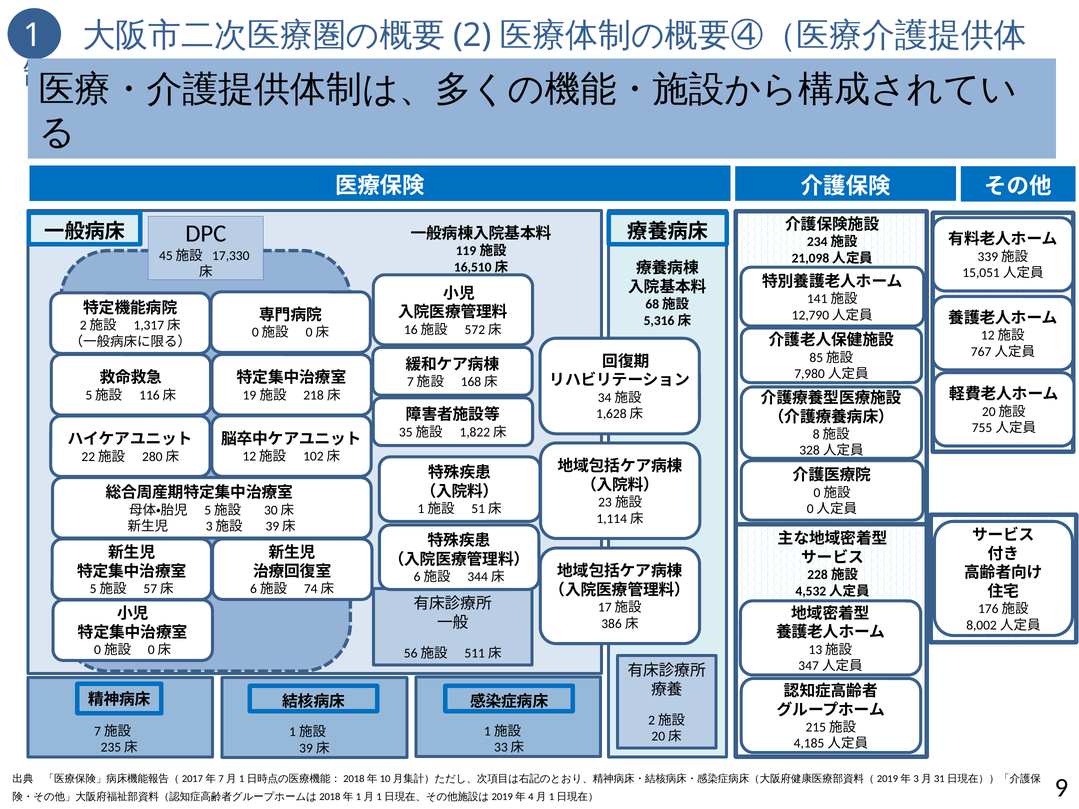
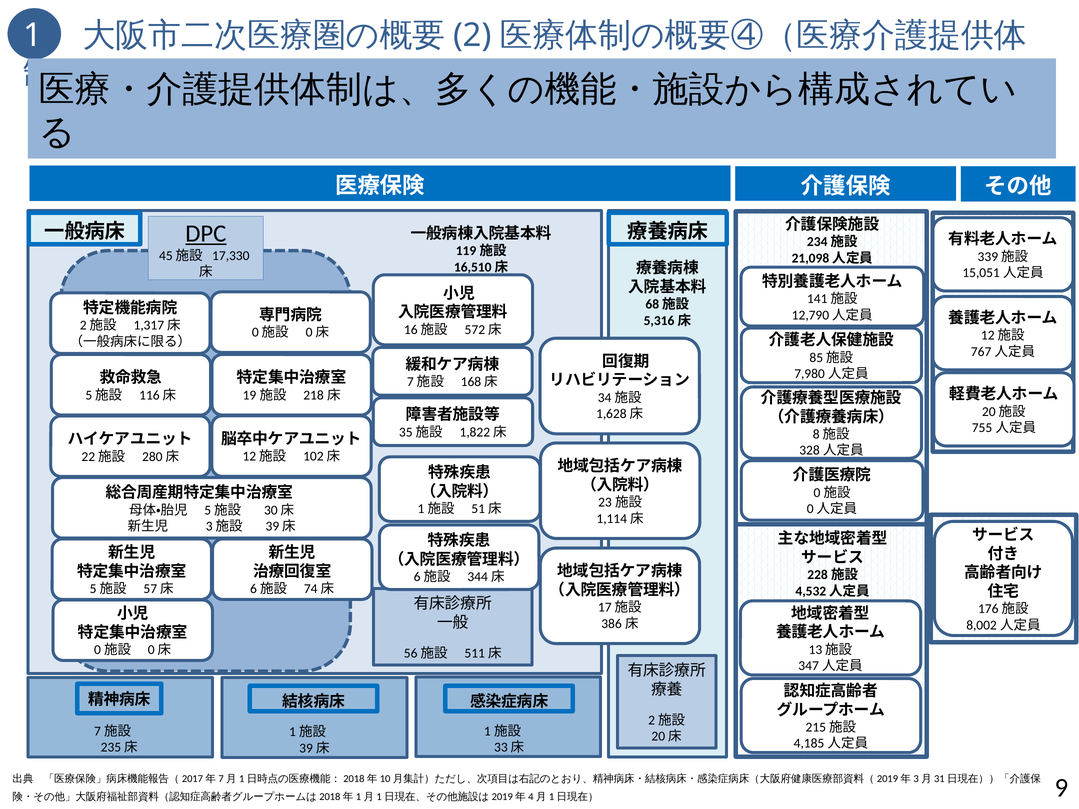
DPC underline: none -> present
